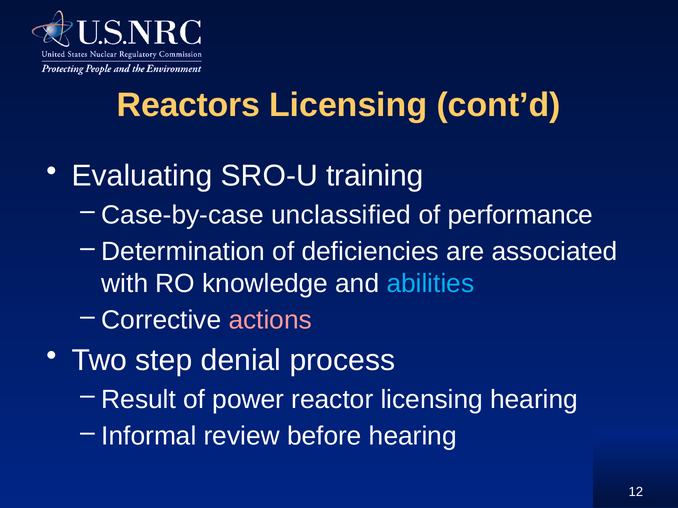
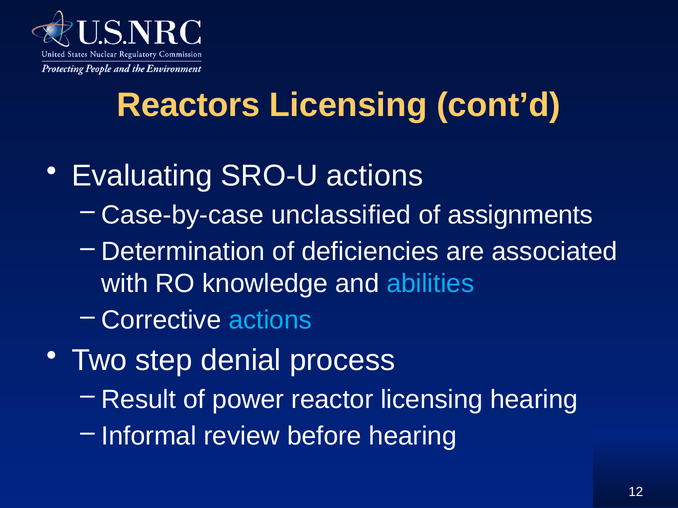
SRO-U training: training -> actions
performance: performance -> assignments
actions at (270, 321) colour: pink -> light blue
